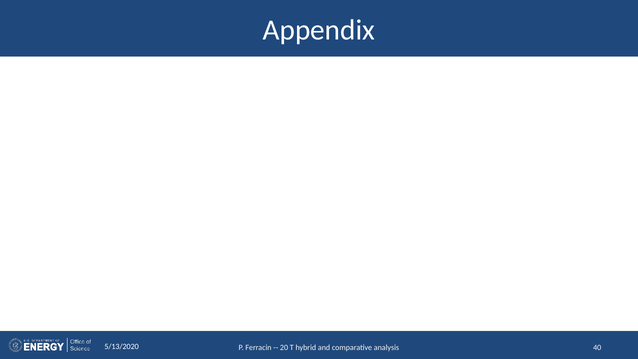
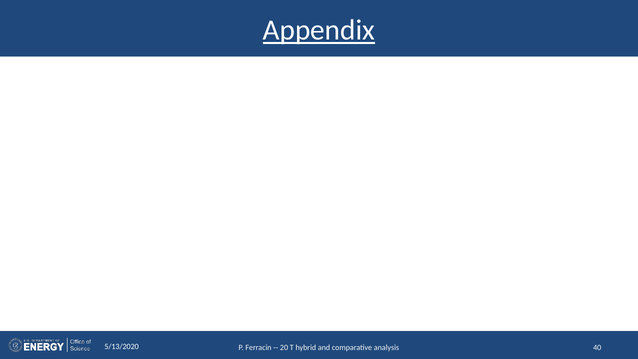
Appendix underline: none -> present
